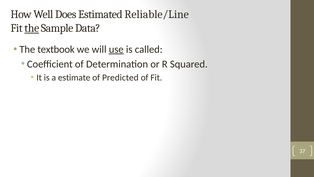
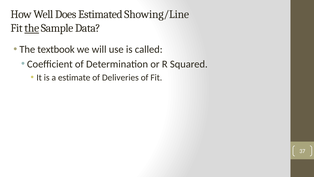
Reliable/Line: Reliable/Line -> Showing/Line
use underline: present -> none
Predicted: Predicted -> Deliveries
